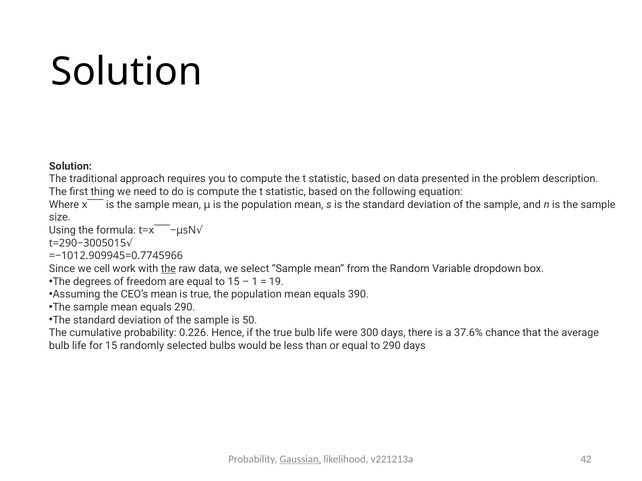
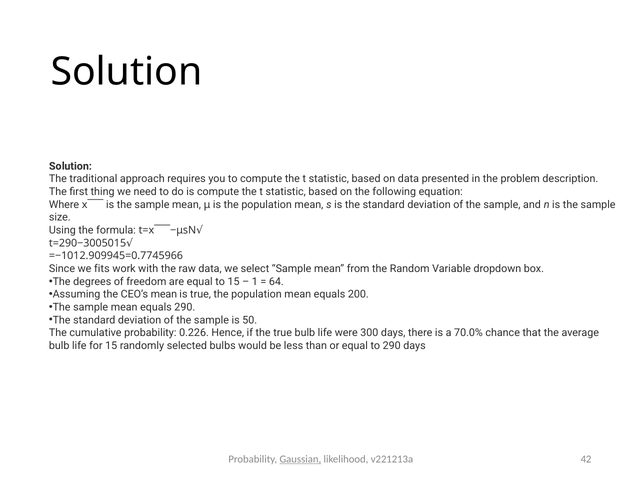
cell: cell -> fits
the at (168, 269) underline: present -> none
19: 19 -> 64
390: 390 -> 200
37.6%: 37.6% -> 70.0%
